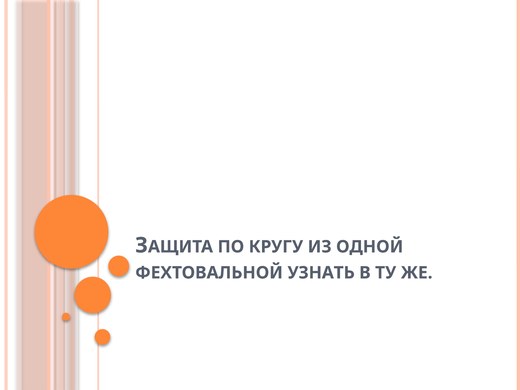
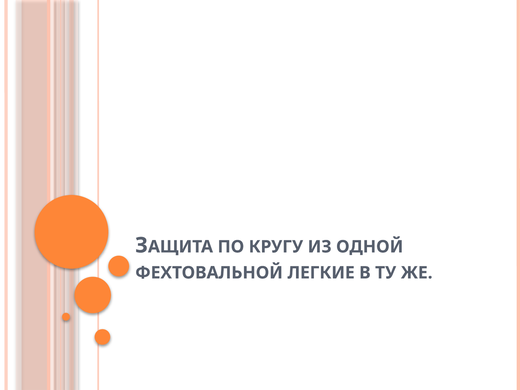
УЗНАТЬ: УЗНАТЬ -> ЛЕГКИЕ
